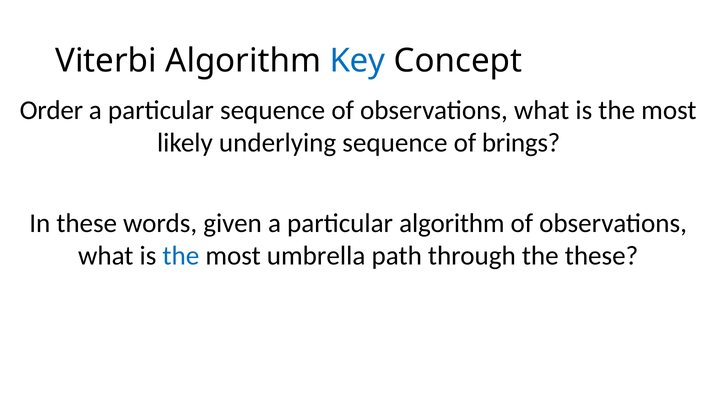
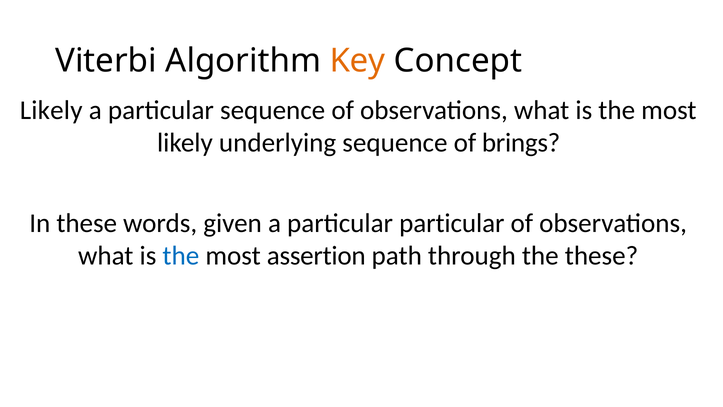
Key colour: blue -> orange
Order at (51, 110): Order -> Likely
particular algorithm: algorithm -> particular
umbrella: umbrella -> assertion
